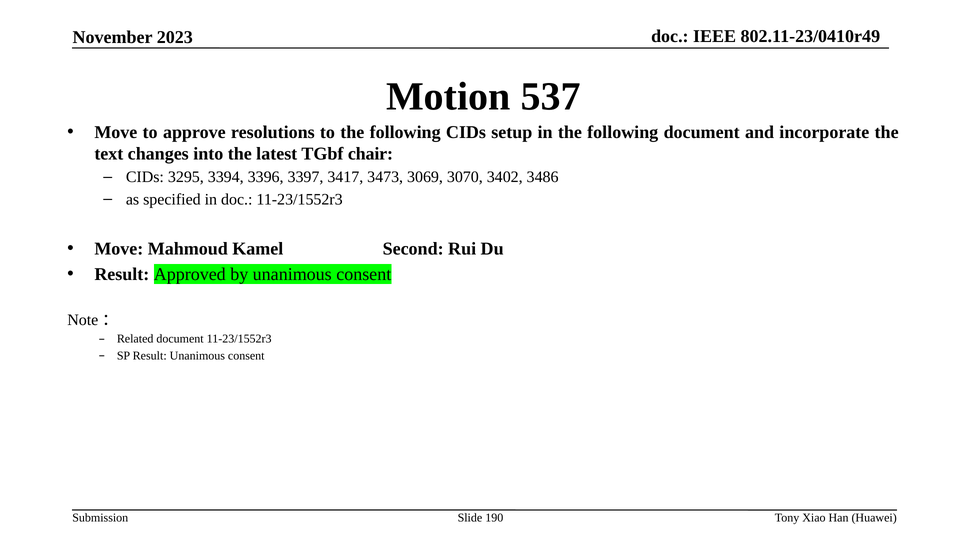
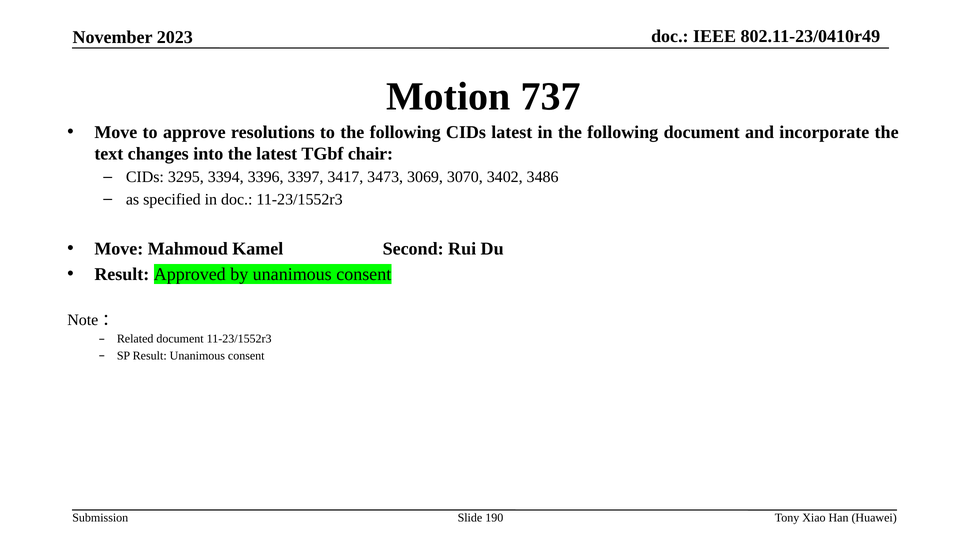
537: 537 -> 737
CIDs setup: setup -> latest
